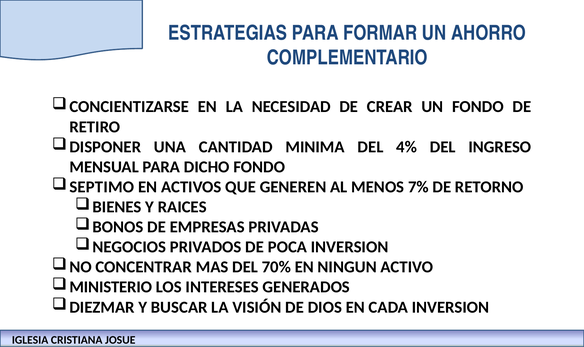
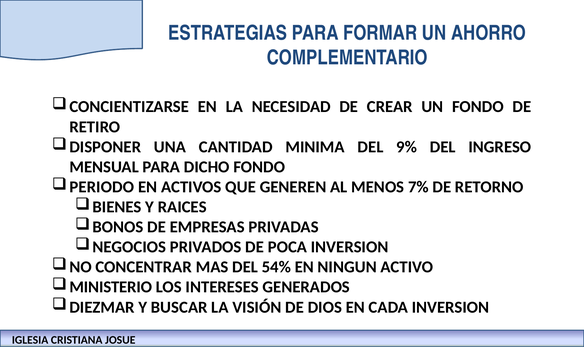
4%: 4% -> 9%
SEPTIMO: SEPTIMO -> PERIODO
70%: 70% -> 54%
